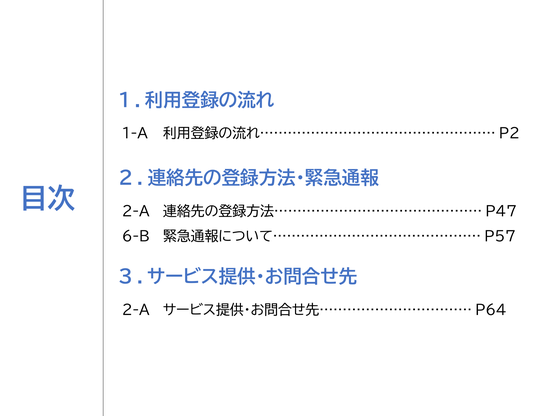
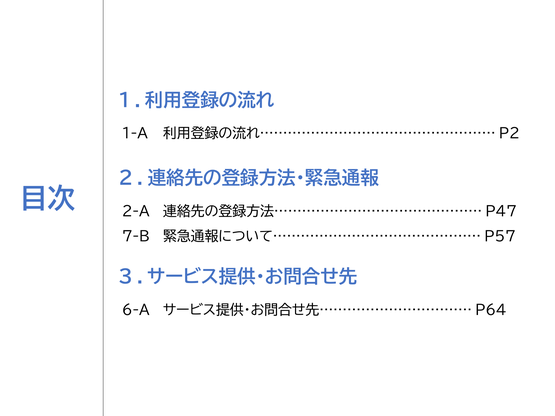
6-B: 6-B -> 7-B
2-A at (136, 311): 2-A -> 6-A
